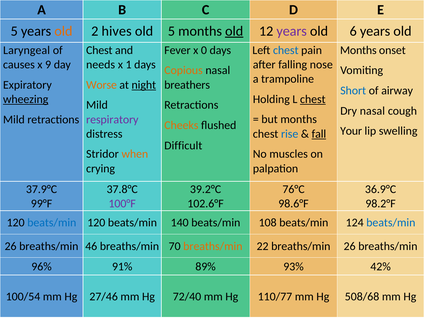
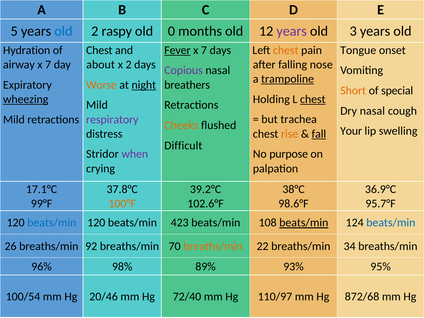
old at (63, 31) colour: orange -> blue
hives: hives -> raspy
old 5: 5 -> 0
old at (234, 31) underline: present -> none
6: 6 -> 3
chest at (286, 50) colour: blue -> orange
Laryngeal: Laryngeal -> Hydration
Fever underline: none -> present
0 at (204, 50): 0 -> 7
Months at (358, 50): Months -> Tongue
causes: causes -> airway
9 at (48, 65): 9 -> 7
needs: needs -> about
x 1: 1 -> 2
Copious colour: orange -> purple
trampoline underline: none -> present
Short colour: blue -> orange
airway: airway -> special
but months: months -> trachea
rise colour: blue -> orange
when colour: orange -> purple
muscles: muscles -> purpose
37.9°C: 37.9°C -> 17.1°C
76°C: 76°C -> 38°C
100°F colour: purple -> orange
98.2°F: 98.2°F -> 95.7°F
140: 140 -> 423
beats/min at (304, 223) underline: none -> present
46: 46 -> 92
breaths/min 26: 26 -> 34
91%: 91% -> 98%
42%: 42% -> 95%
27/46: 27/46 -> 20/46
110/77: 110/77 -> 110/97
508/68: 508/68 -> 872/68
